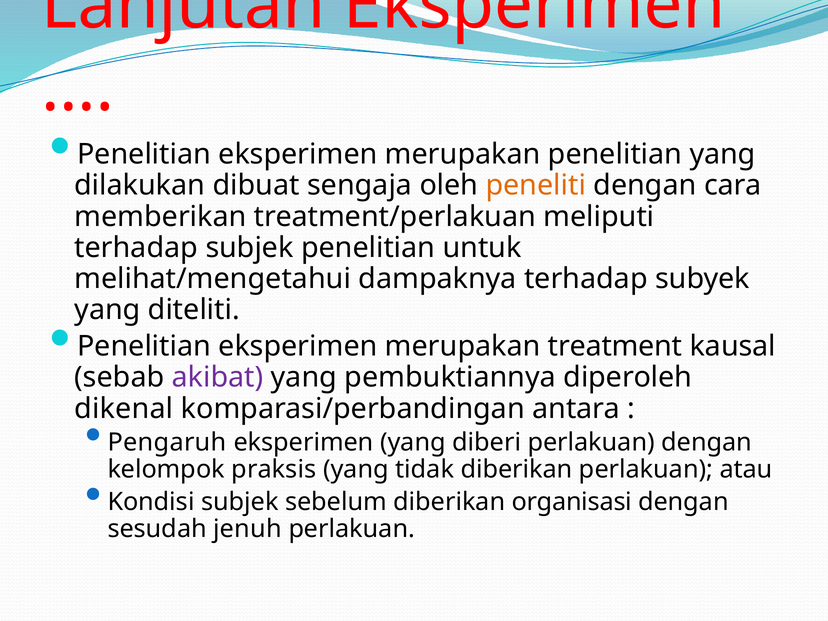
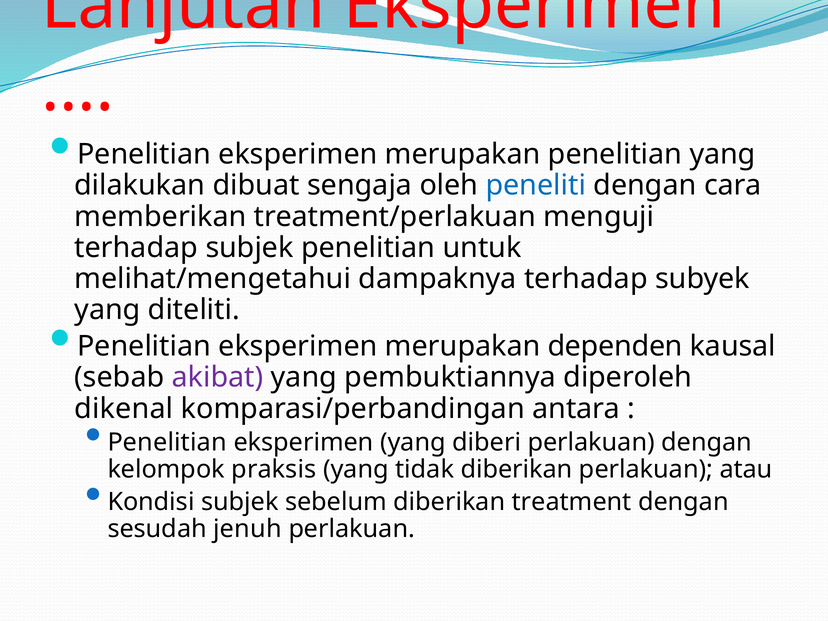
peneliti colour: orange -> blue
meliputi: meliputi -> menguji
treatment: treatment -> dependen
Pengaruh at (167, 442): Pengaruh -> Penelitian
organisasi: organisasi -> treatment
